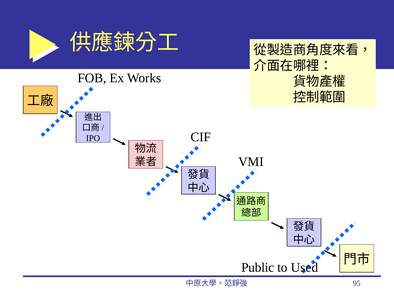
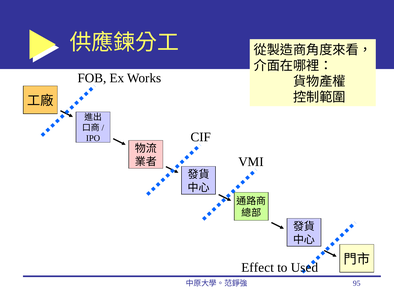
Public: Public -> Effect
